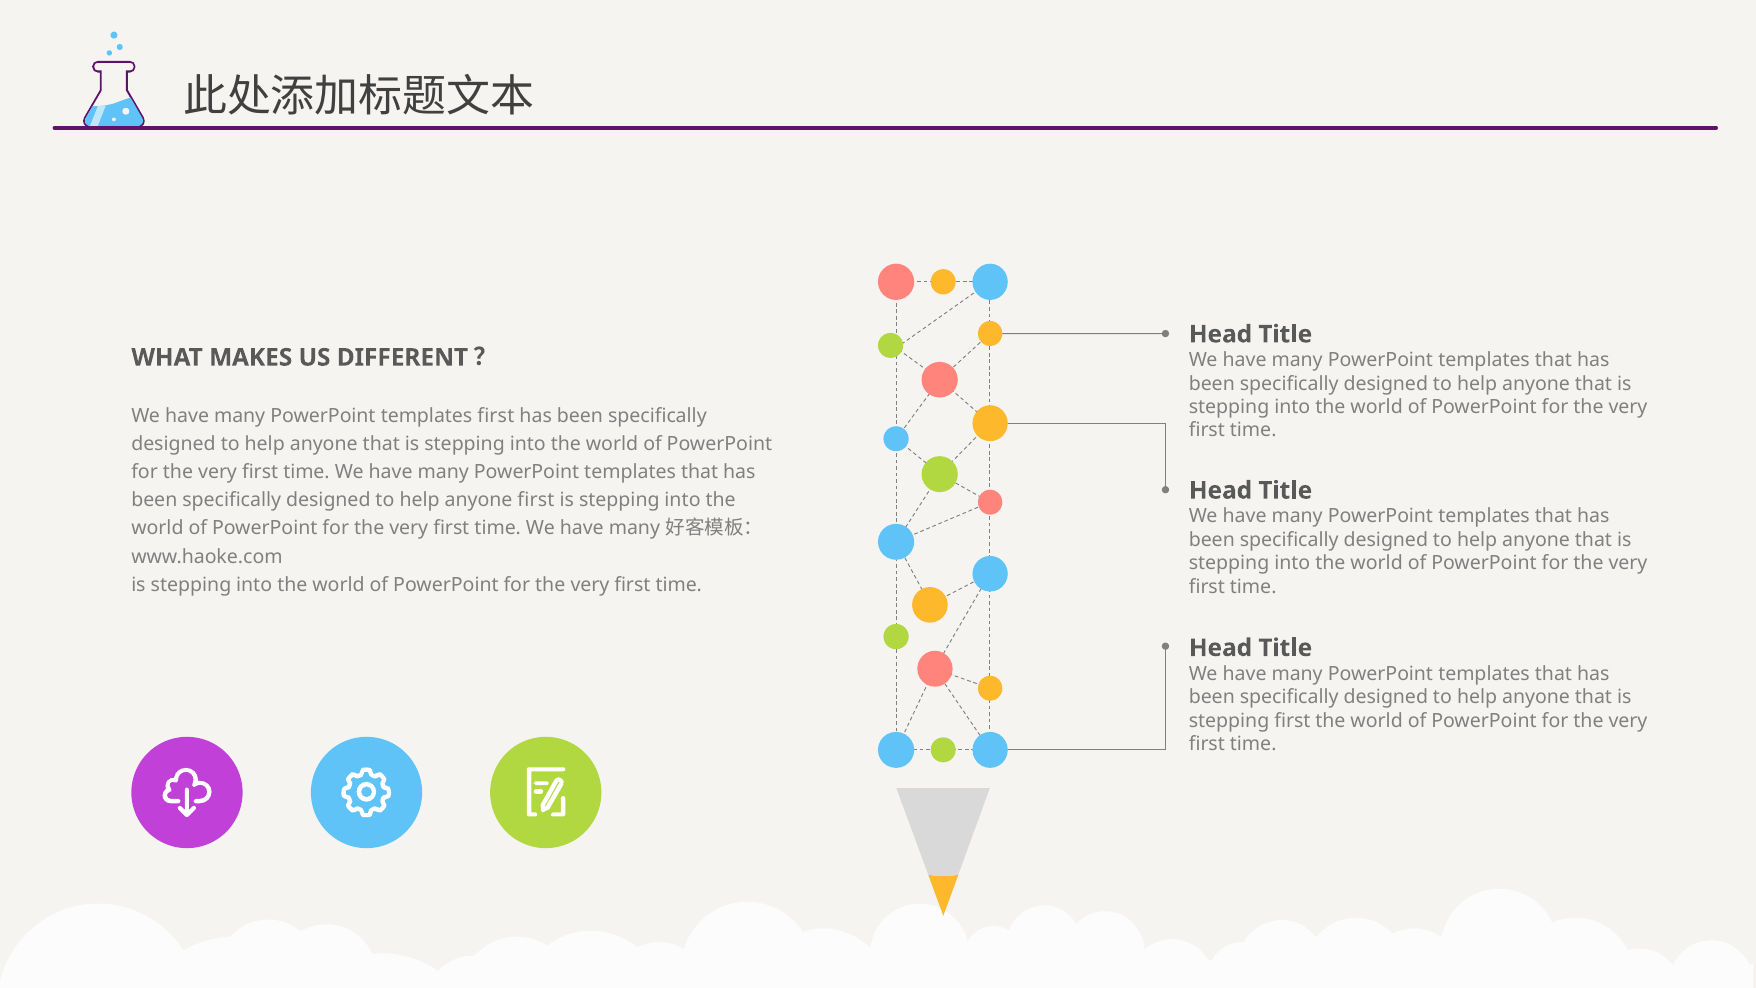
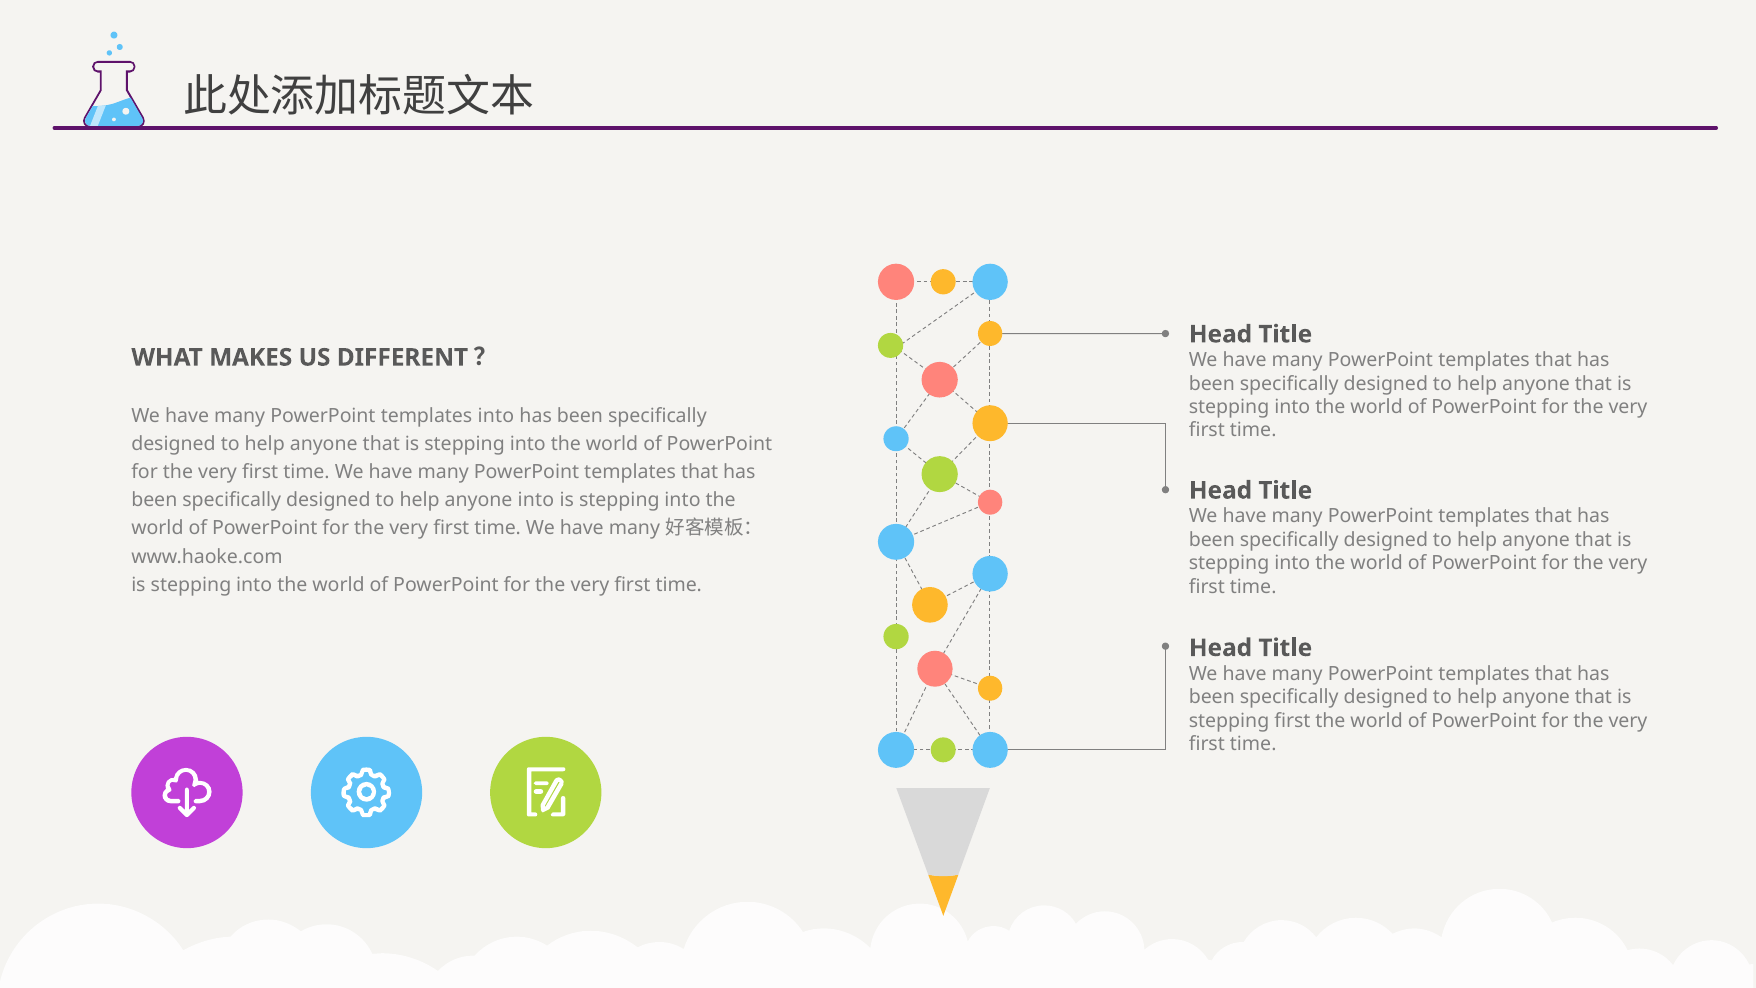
templates first: first -> into
anyone first: first -> into
